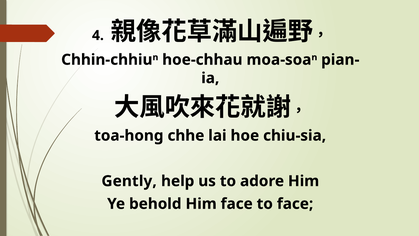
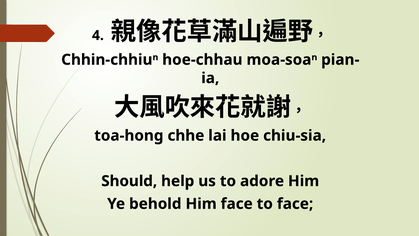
Gently: Gently -> Should
